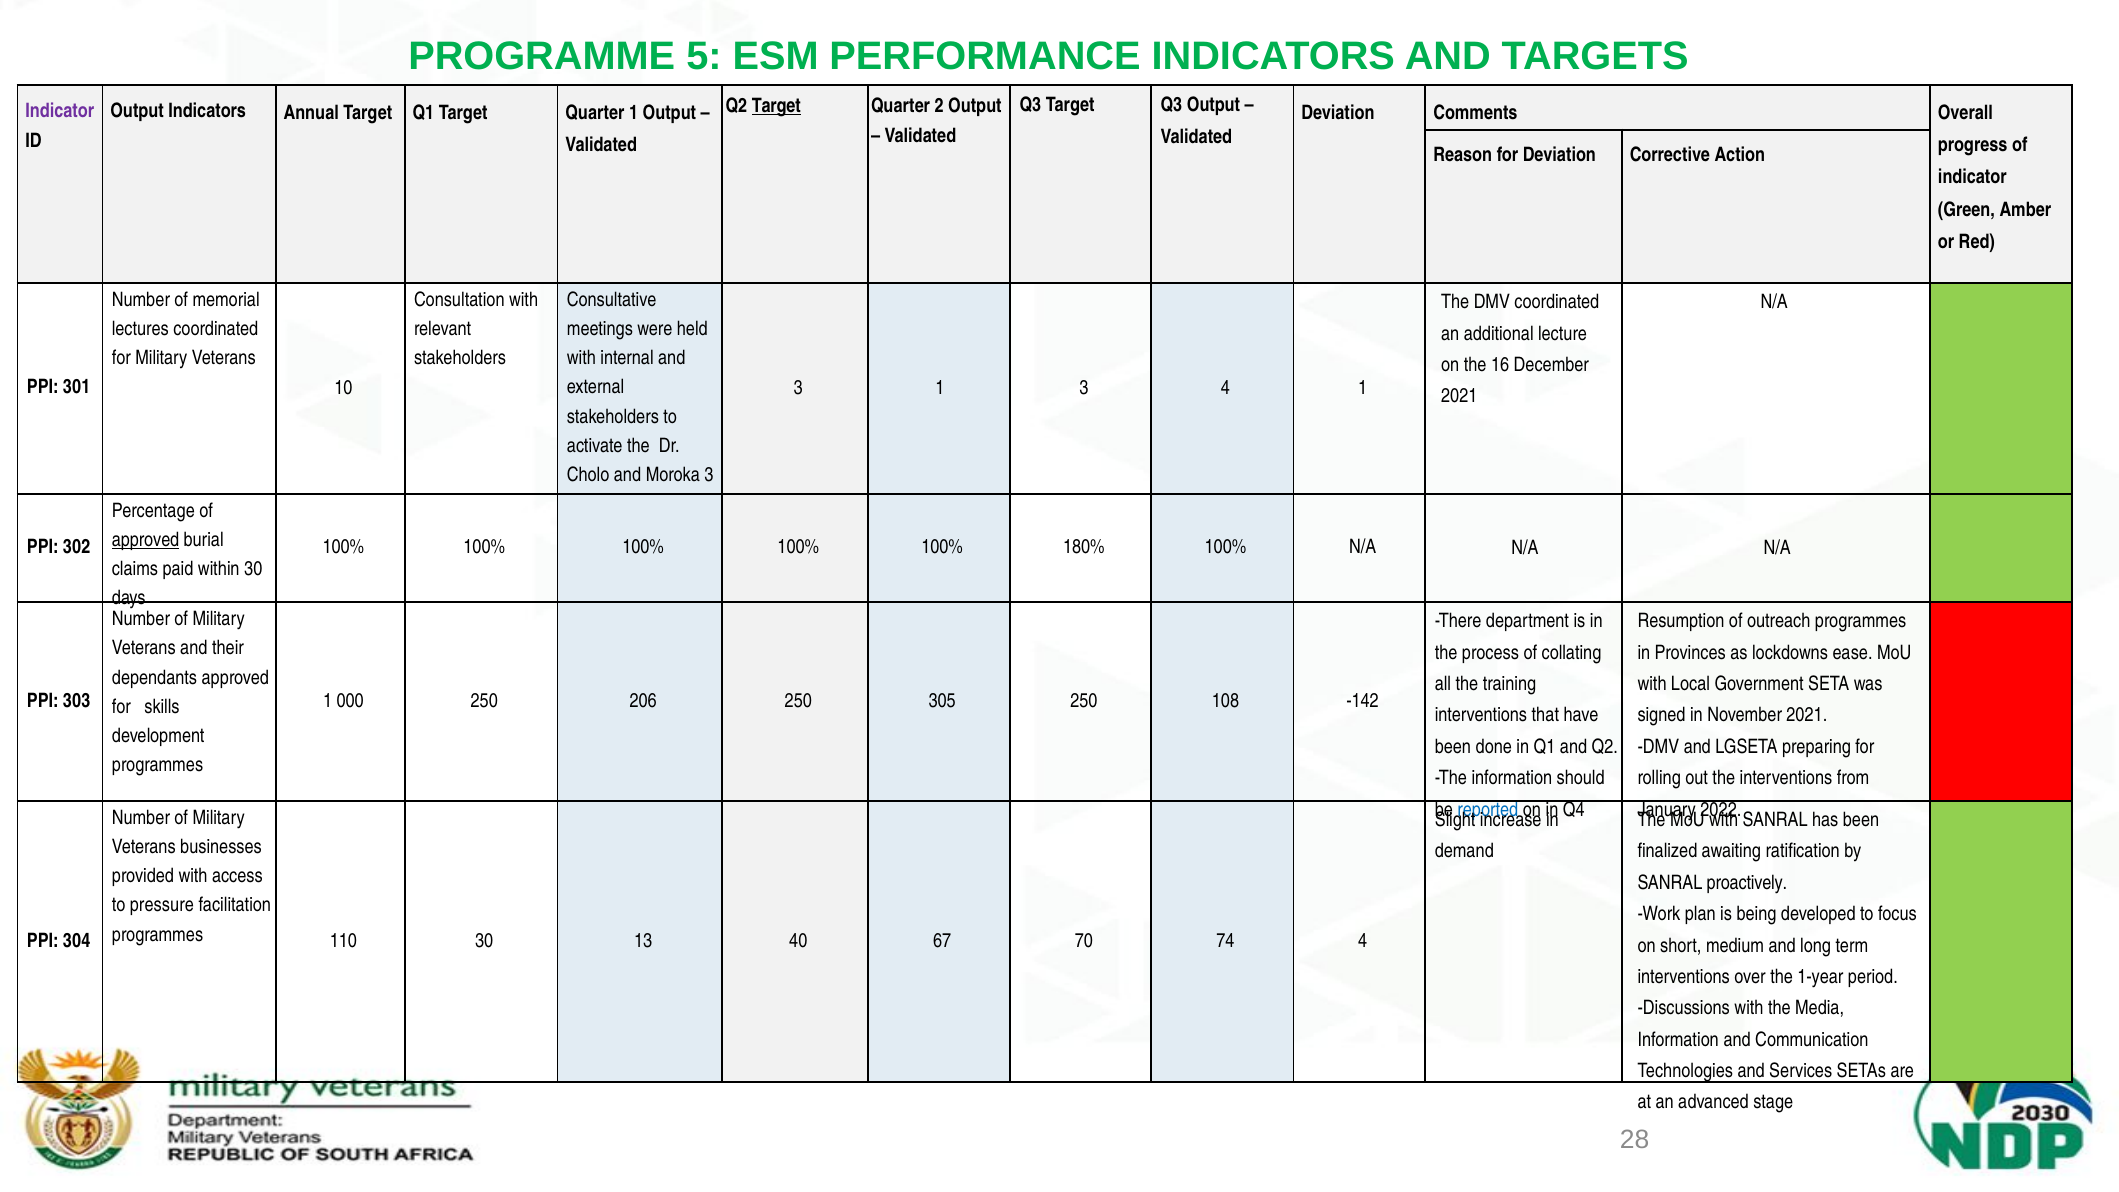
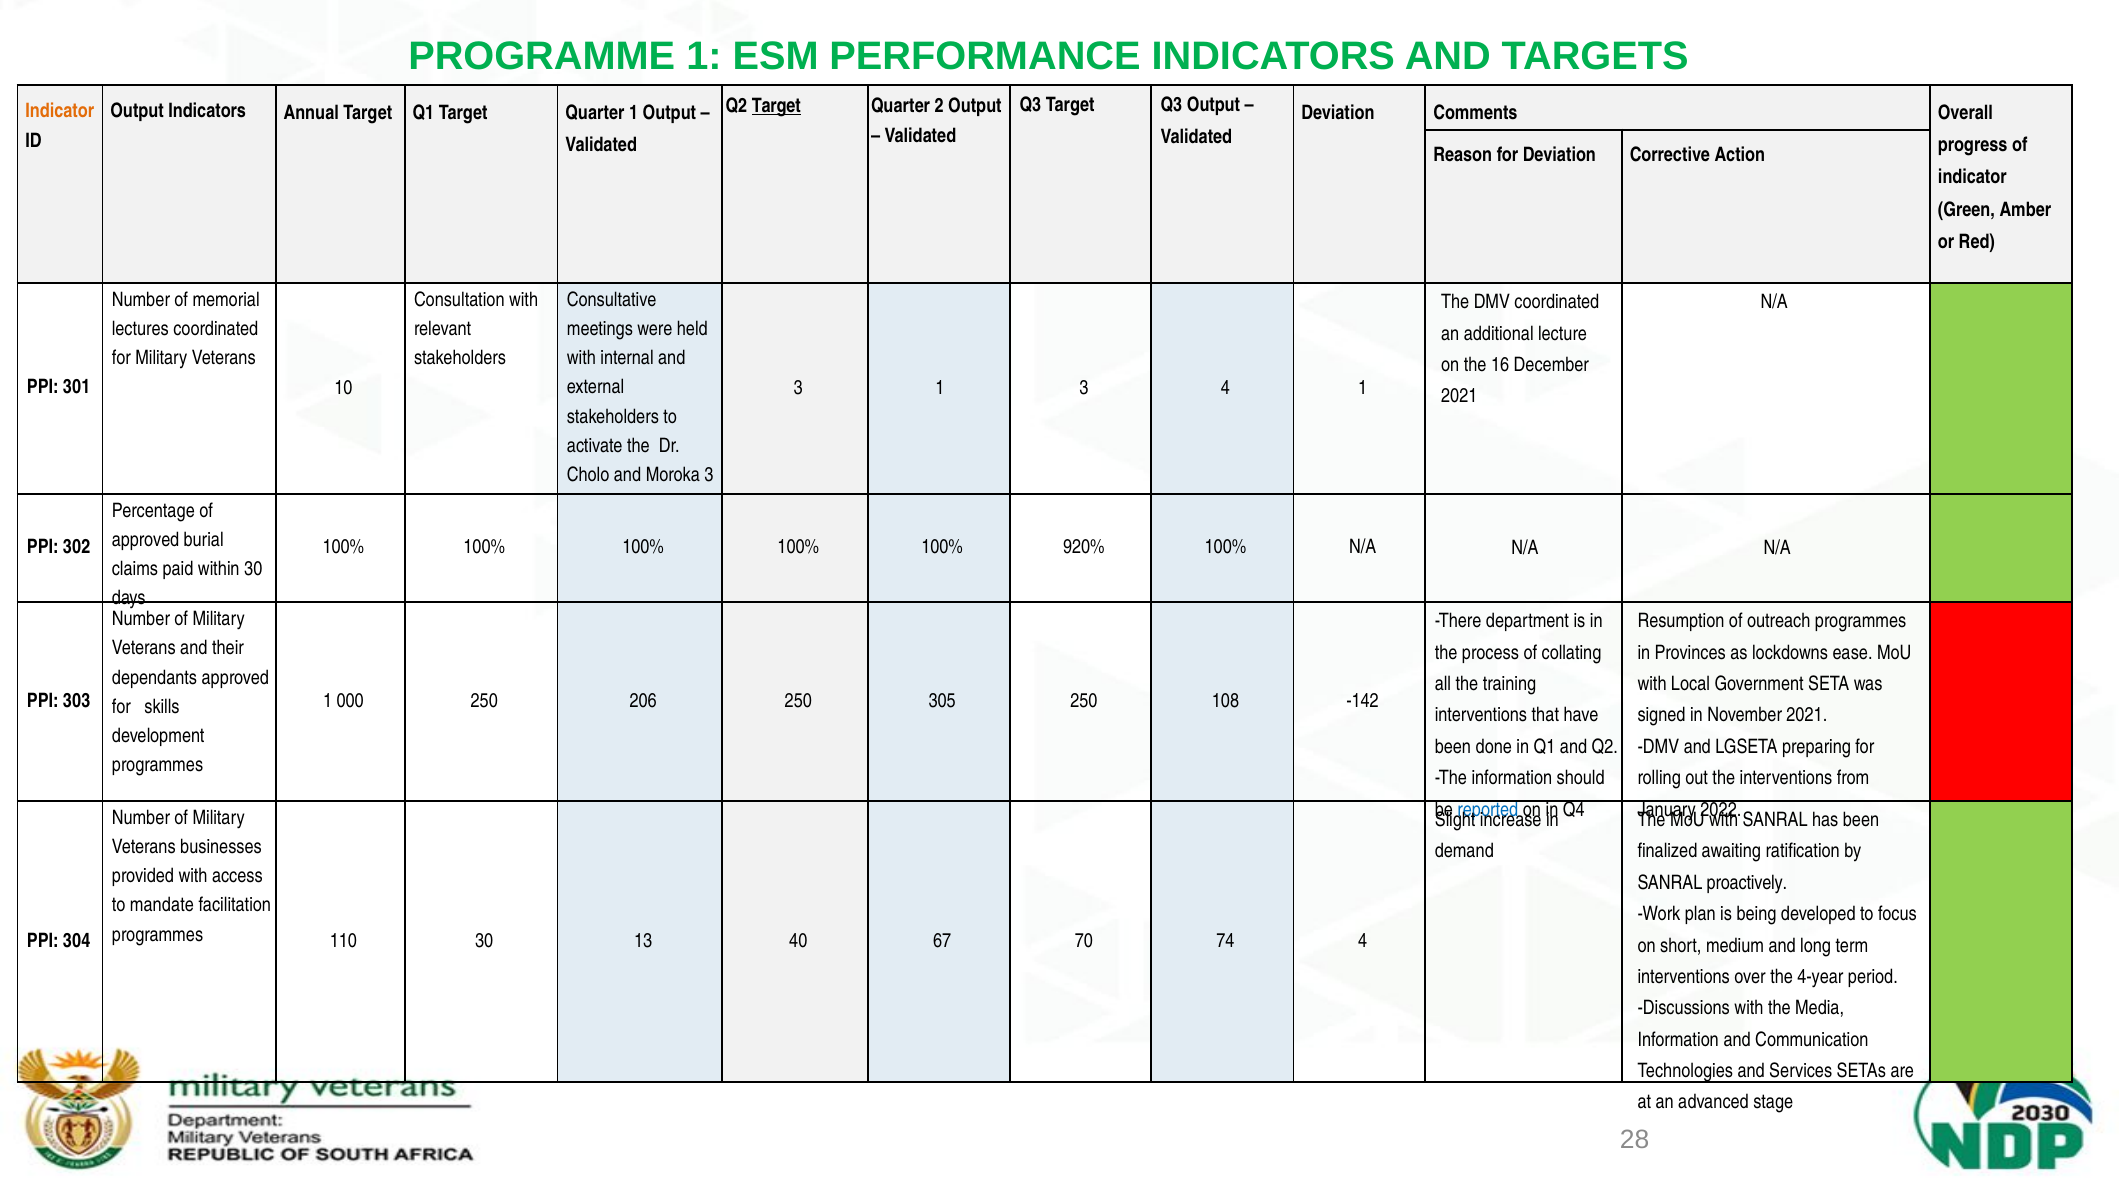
PROGRAMME 5: 5 -> 1
Indicator at (60, 110) colour: purple -> orange
approved at (146, 540) underline: present -> none
180%: 180% -> 920%
pressure: pressure -> mandate
1-year: 1-year -> 4-year
